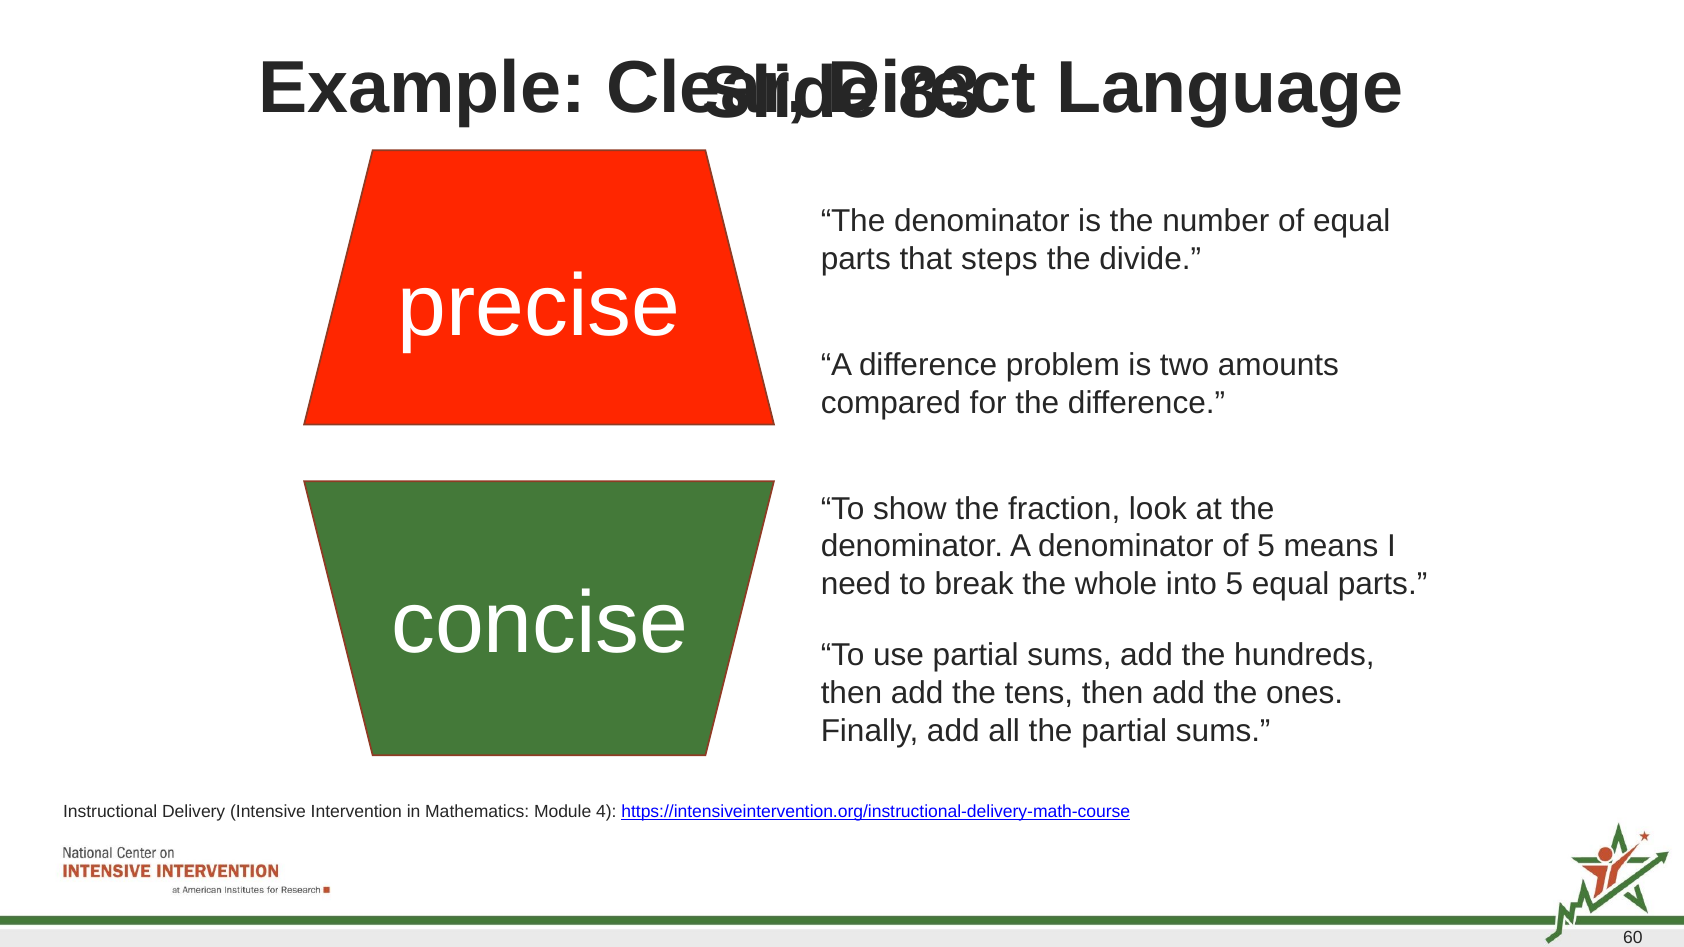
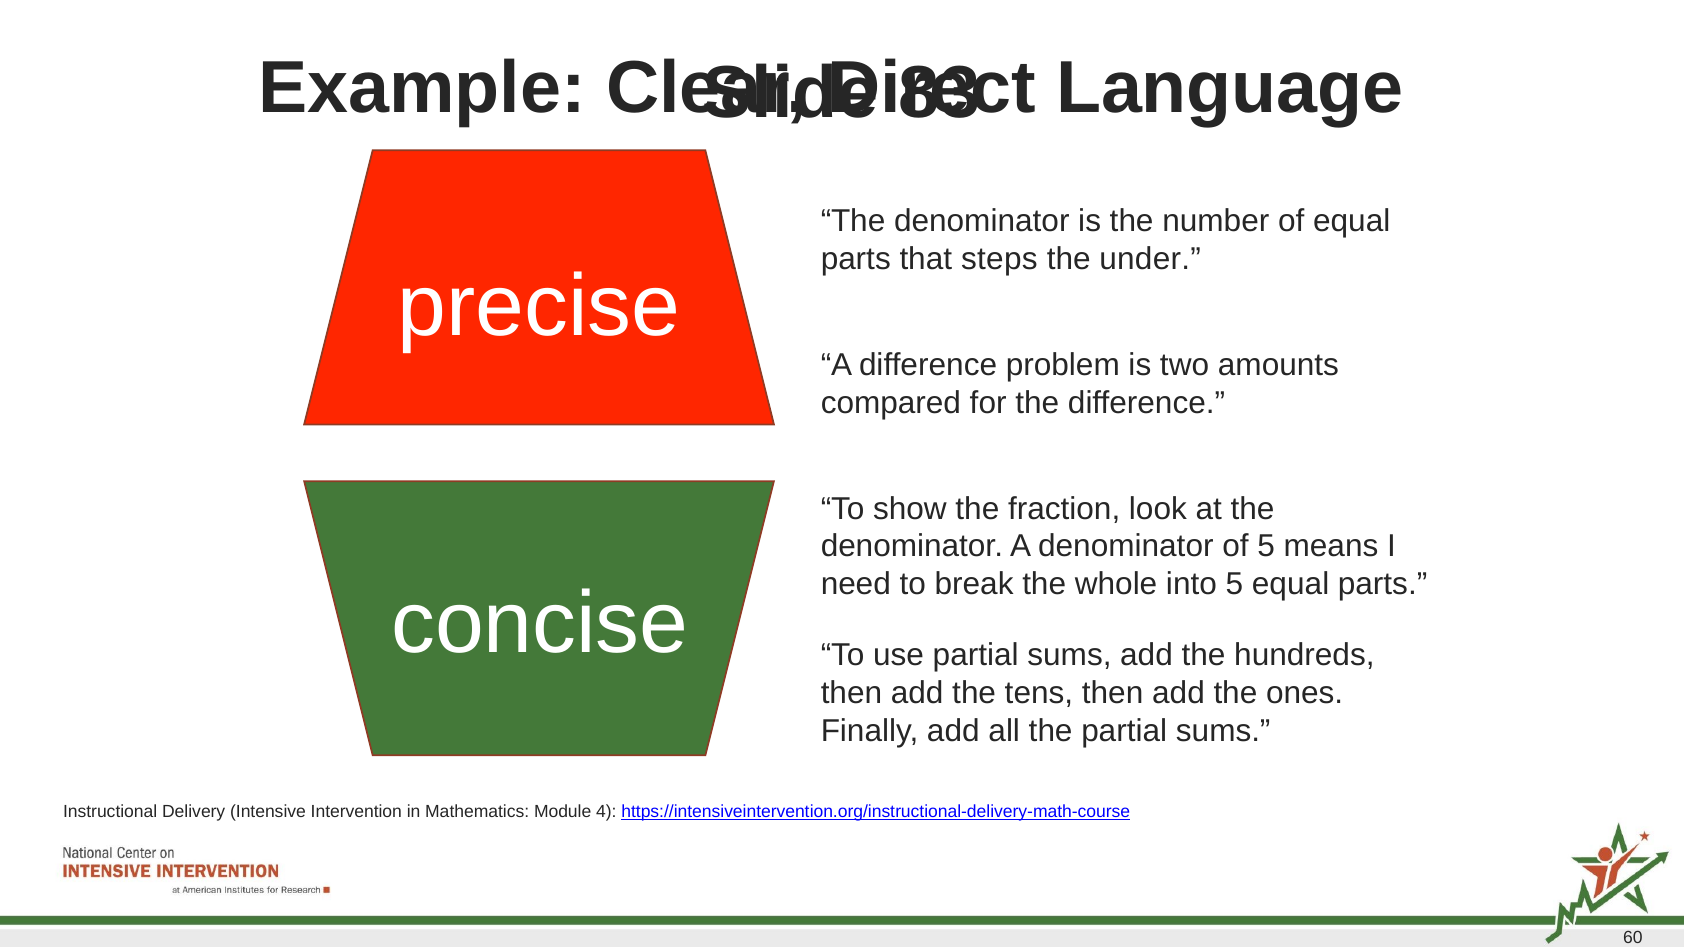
divide: divide -> under
